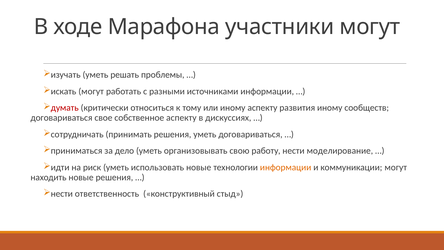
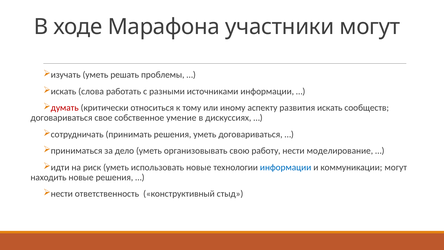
искать могут: могут -> слова
развития иному: иному -> искать
собственное аспекту: аспекту -> умение
информации at (286, 167) colour: orange -> blue
